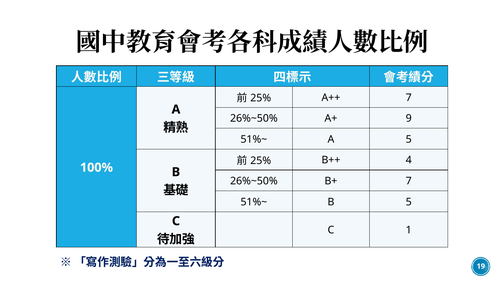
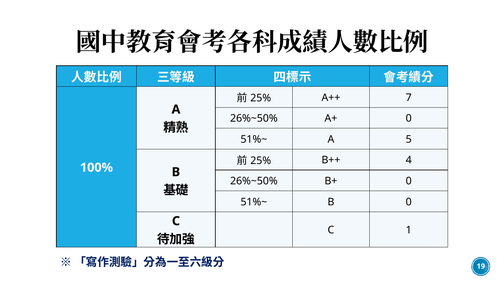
A+ 9: 9 -> 0
B+ 7: 7 -> 0
B 5: 5 -> 0
